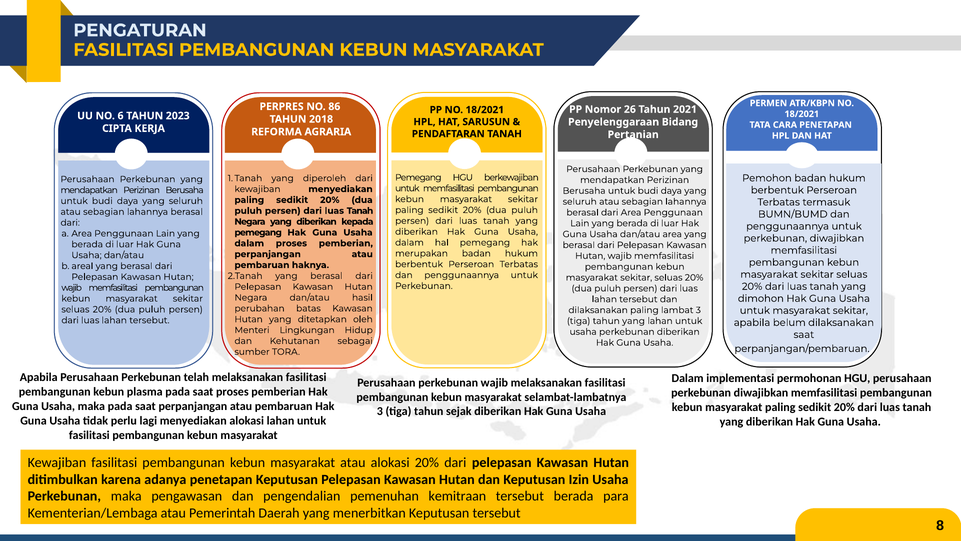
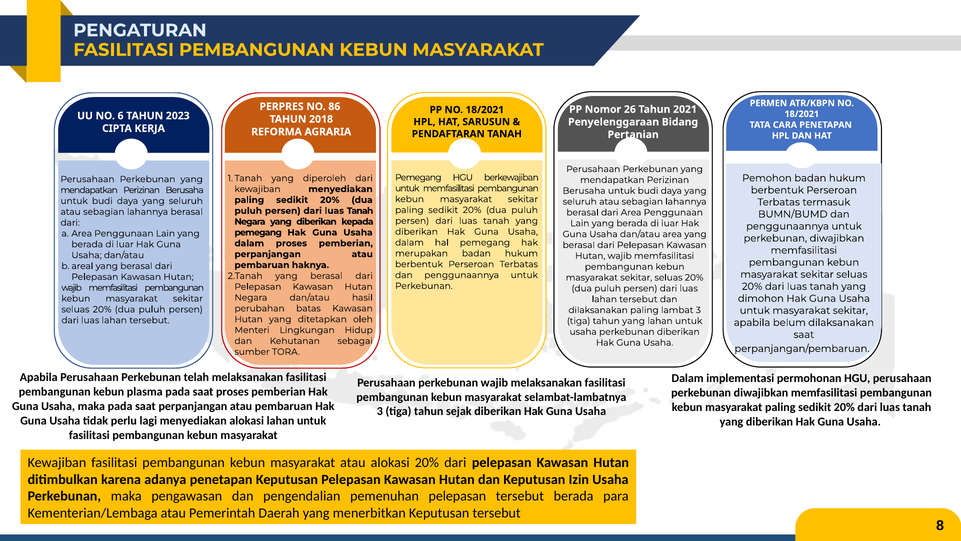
pemenuhan kemitraan: kemitraan -> pelepasan
